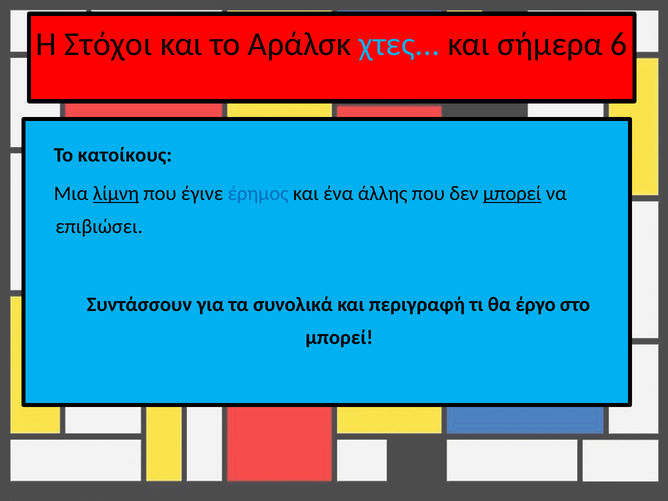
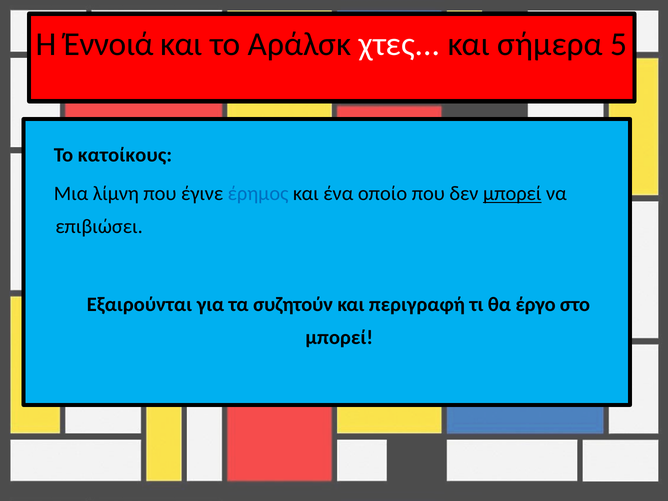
Στόχοι: Στόχοι -> Έννοιά
χτες colour: light blue -> white
6: 6 -> 5
λίμνη underline: present -> none
άλλης: άλλης -> οποίο
Συντάσσουν: Συντάσσουν -> Εξαιρούνται
συνολικά: συνολικά -> συζητούν
